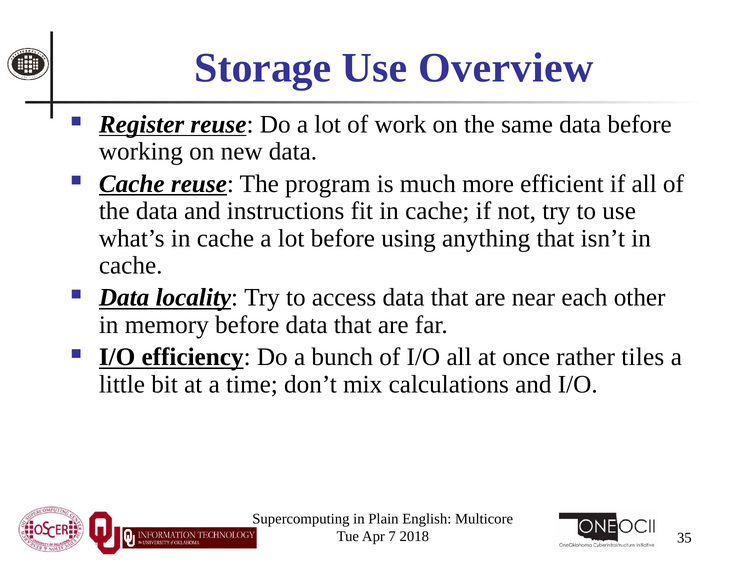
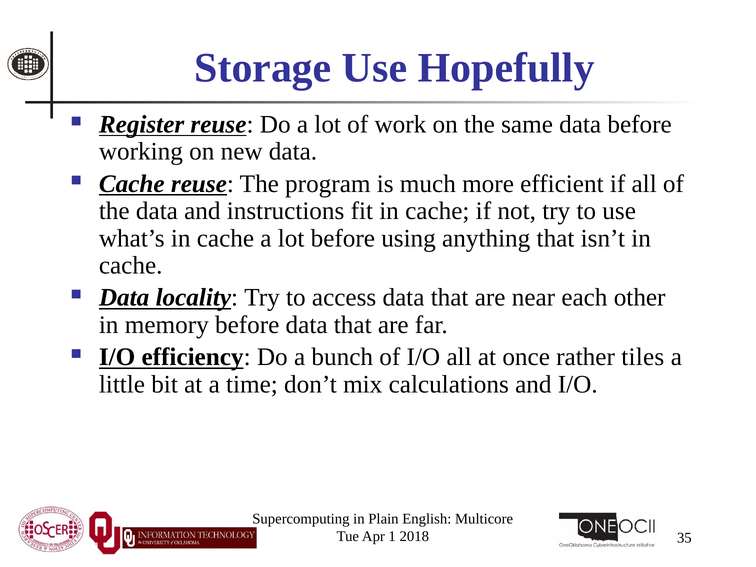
Overview: Overview -> Hopefully
7: 7 -> 1
